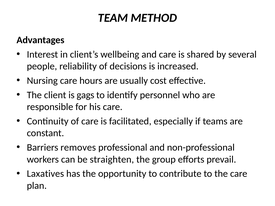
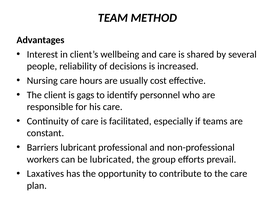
removes: removes -> lubricant
straighten: straighten -> lubricated
